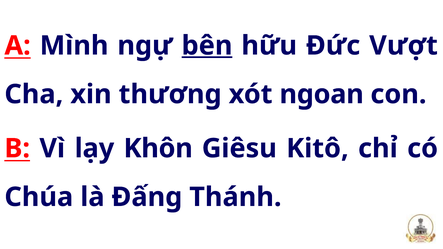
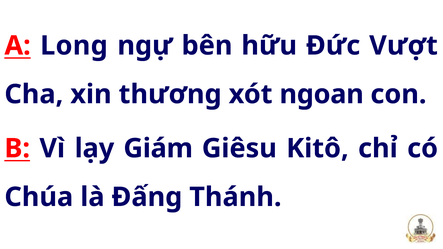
Mình: Mình -> Long
bên underline: present -> none
Khôn: Khôn -> Giám
